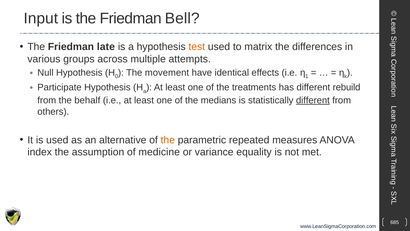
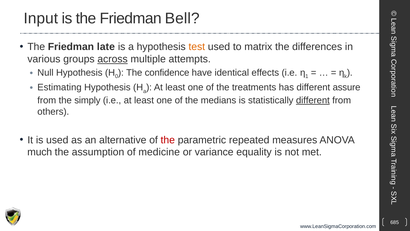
across underline: none -> present
movement: movement -> confidence
Participate: Participate -> Estimating
rebuild: rebuild -> assure
behalf: behalf -> simply
the at (168, 140) colour: orange -> red
index: index -> much
